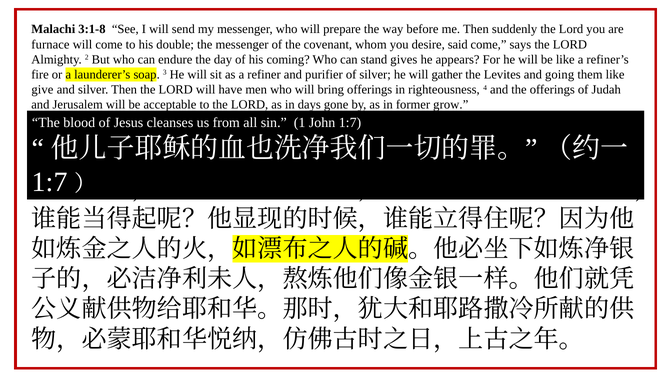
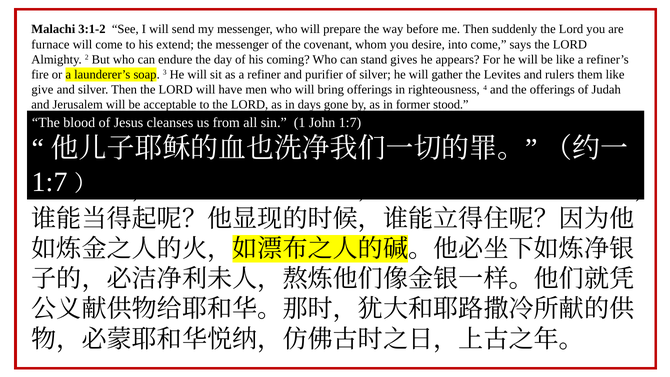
3:1-8: 3:1-8 -> 3:1-2
double: double -> extend
said: said -> into
going: going -> rulers
grow: grow -> stood
